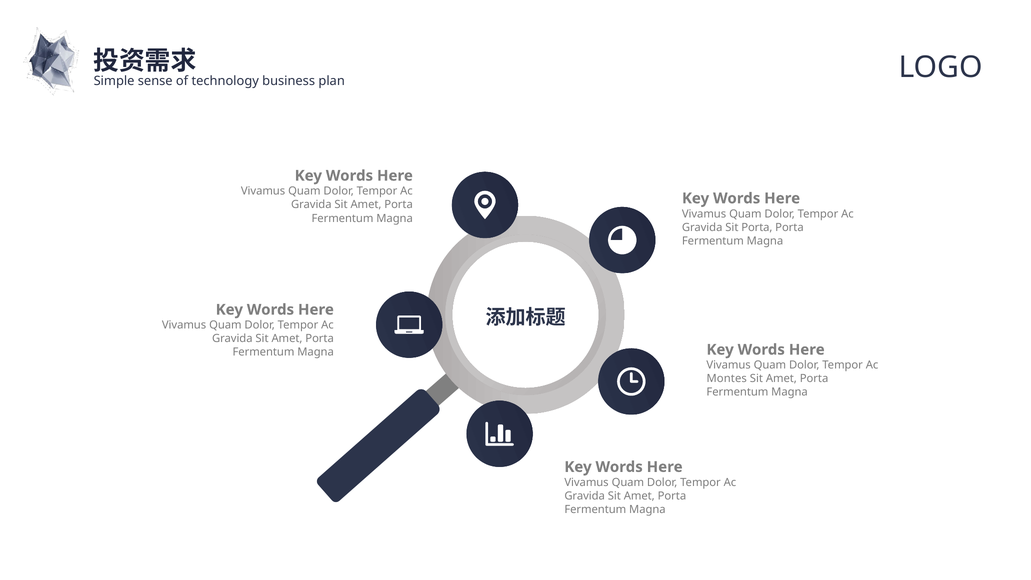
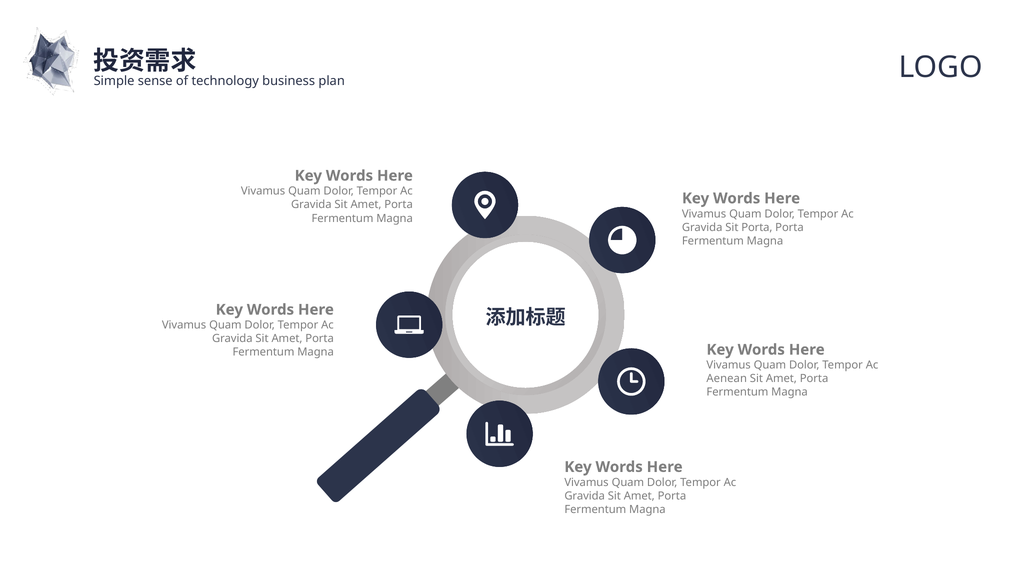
Montes: Montes -> Aenean
